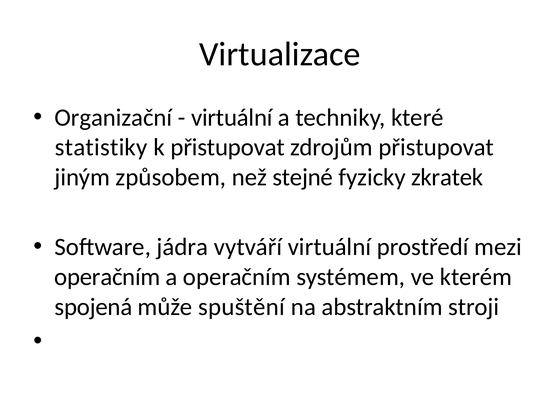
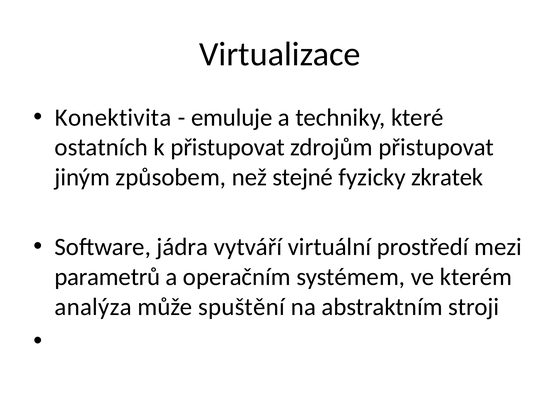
Organizační: Organizační -> Konektivita
virtuální at (232, 117): virtuální -> emuluje
statistiky: statistiky -> ostatních
operačním at (107, 277): operačním -> parametrů
spojená: spojená -> analýza
